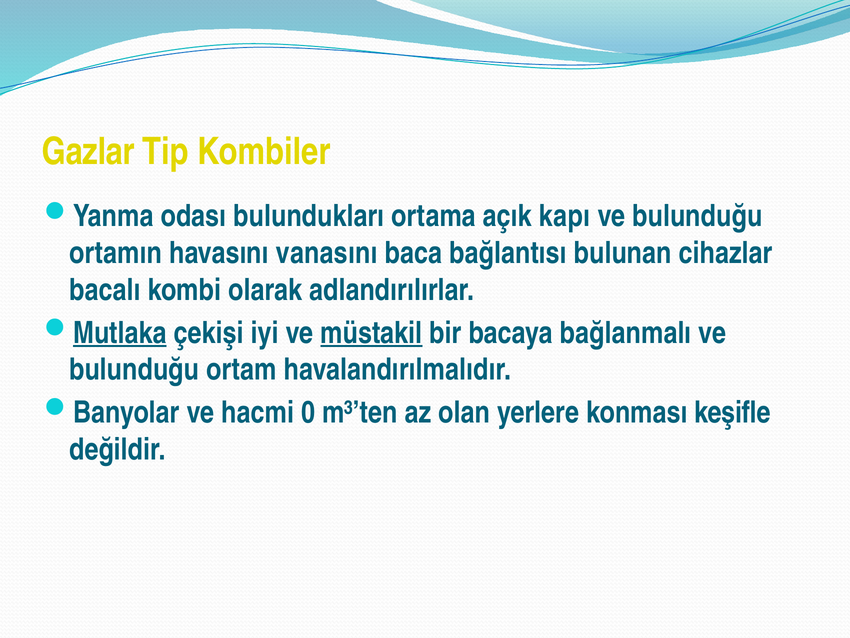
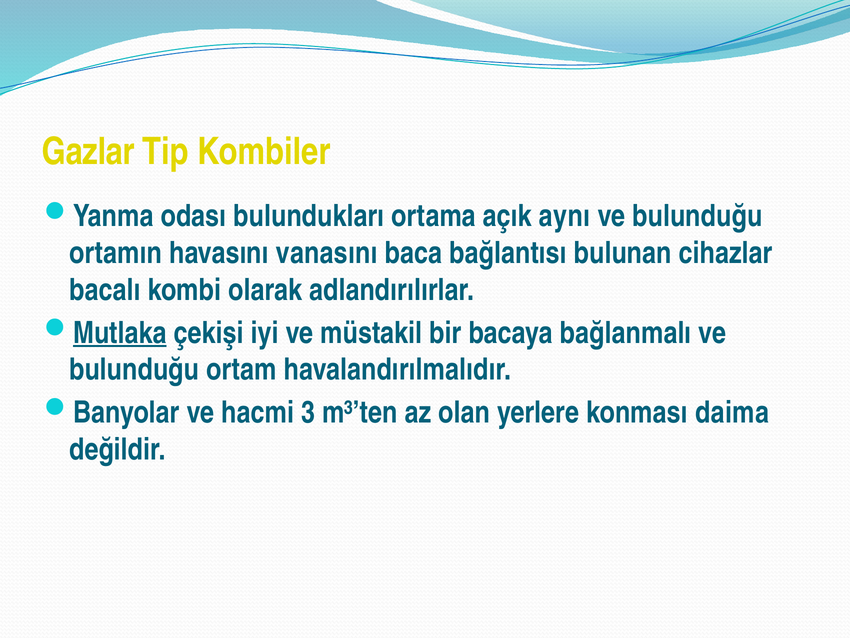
kapı: kapı -> aynı
müstakil underline: present -> none
0: 0 -> 3
keşifle: keşifle -> daima
